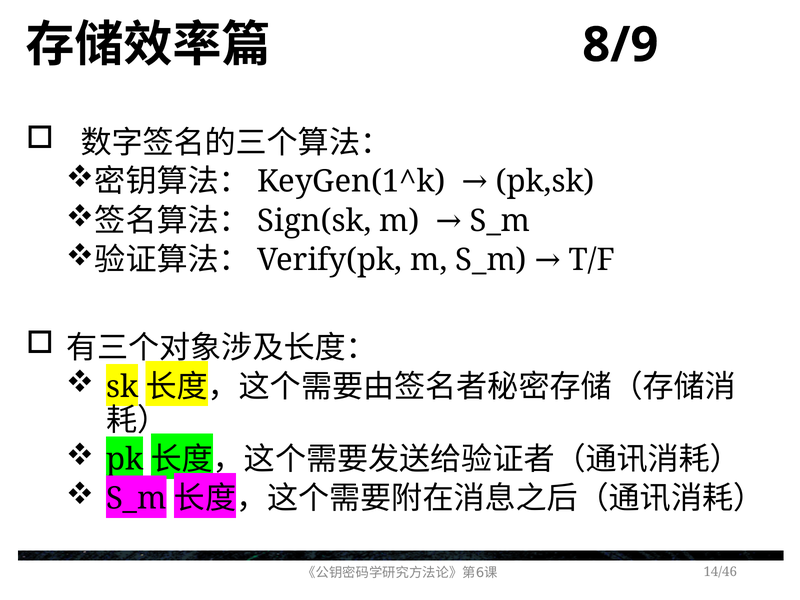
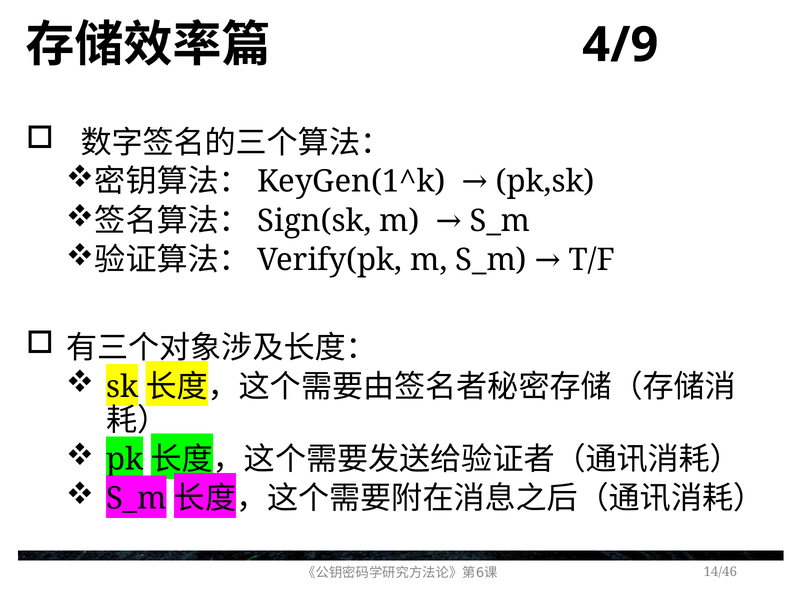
8/9: 8/9 -> 4/9
